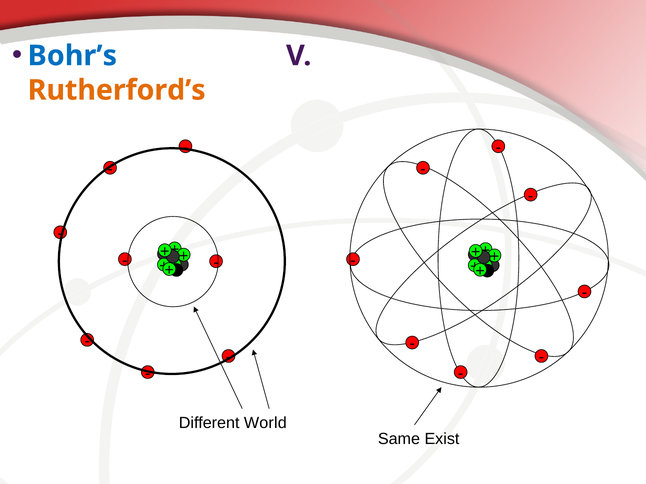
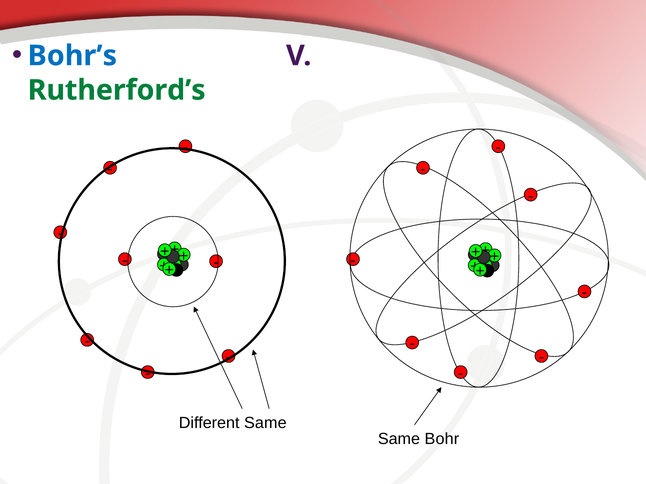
Rutherford’s colour: orange -> green
Different World: World -> Same
Exist: Exist -> Bohr
